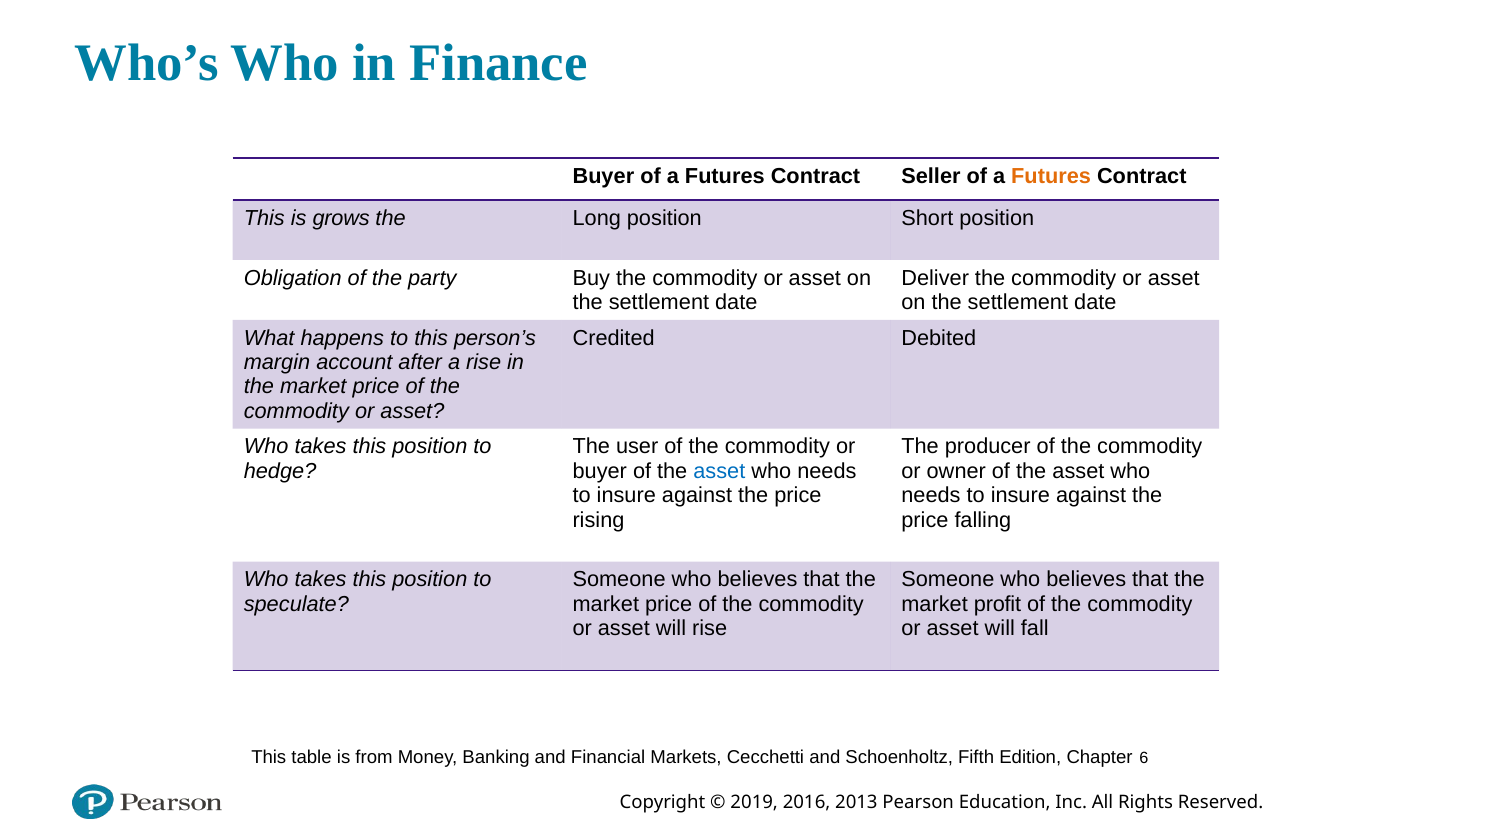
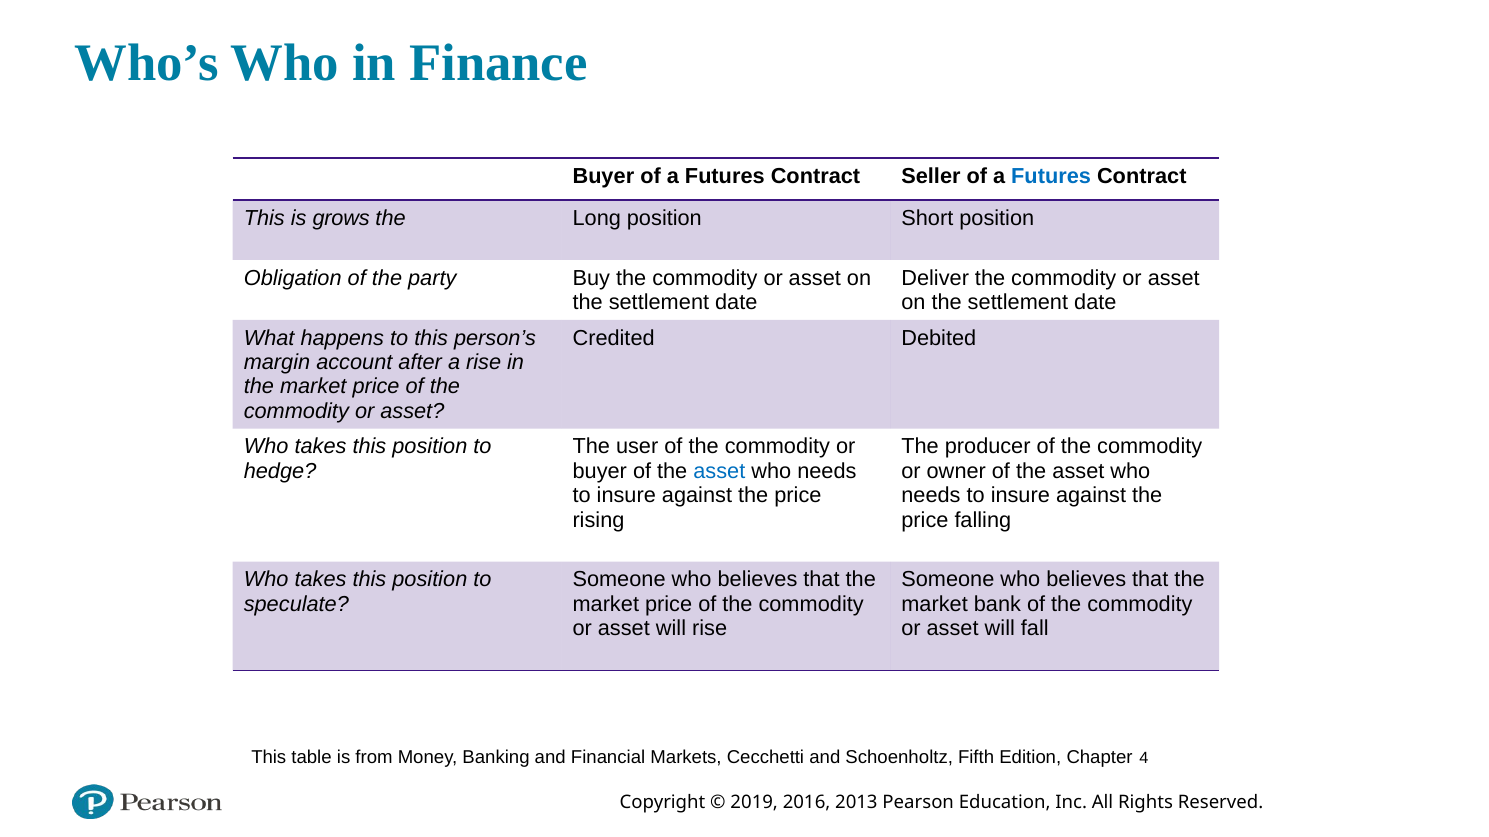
Futures at (1051, 176) colour: orange -> blue
profit: profit -> bank
6: 6 -> 4
